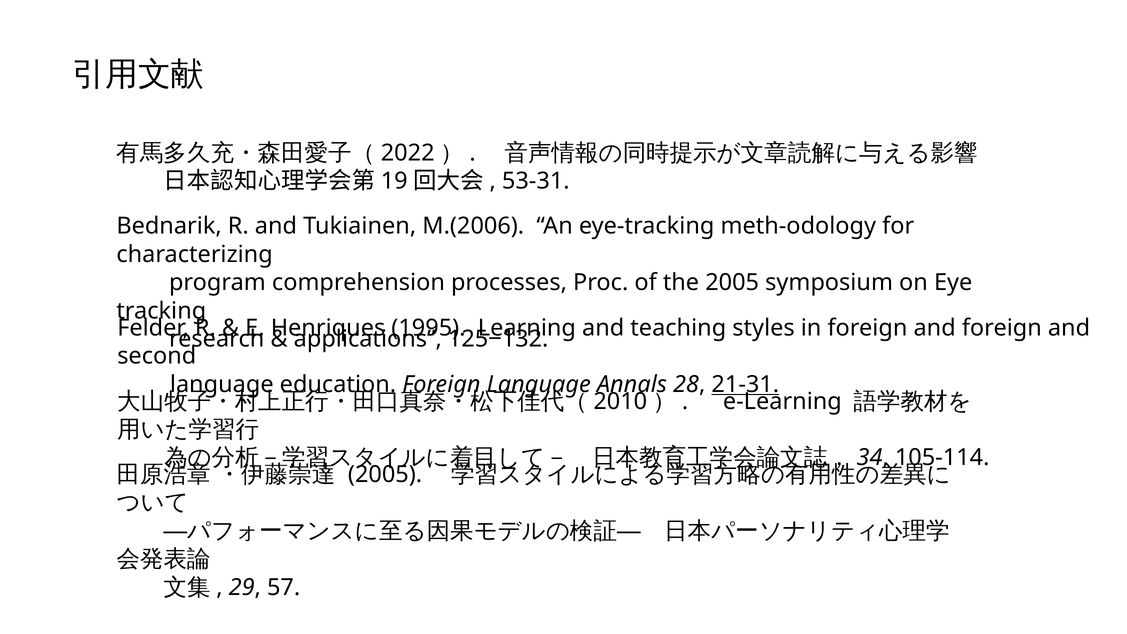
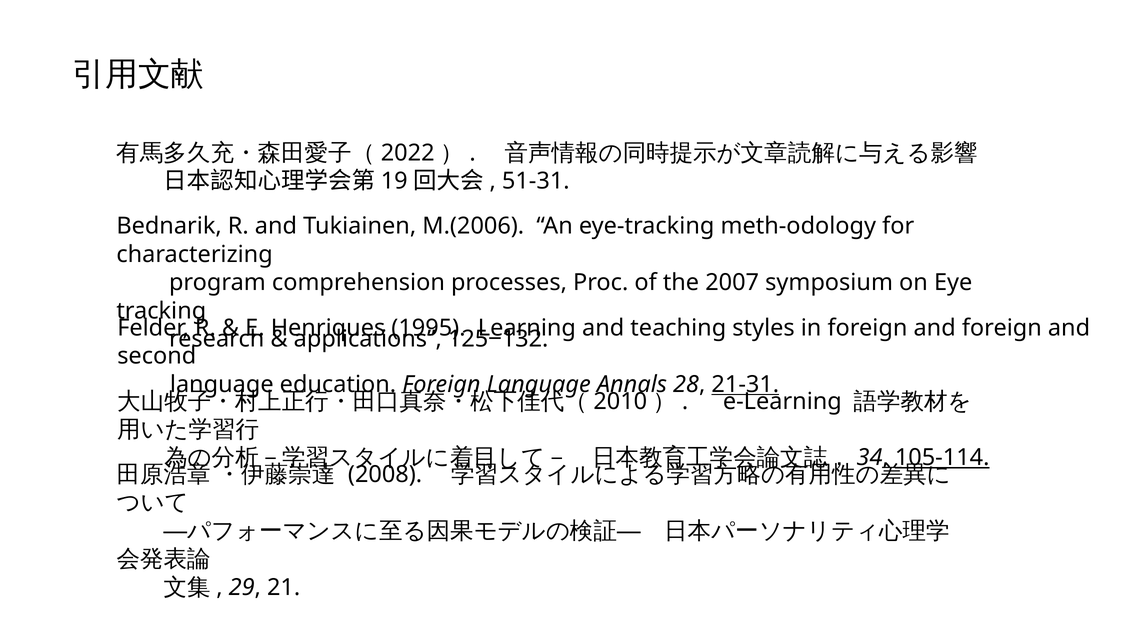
53-31: 53-31 -> 51-31
the 2005: 2005 -> 2007
105-114 underline: none -> present
2005 at (385, 475): 2005 -> 2008
57: 57 -> 21
